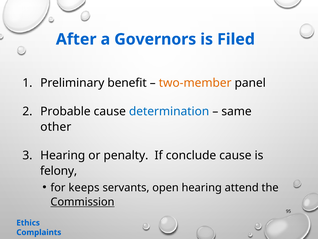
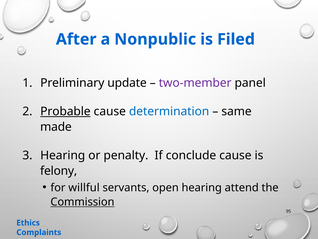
Governors: Governors -> Nonpublic
benefit: benefit -> update
two-member colour: orange -> purple
Probable underline: none -> present
other: other -> made
keeps: keeps -> willful
